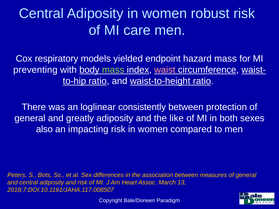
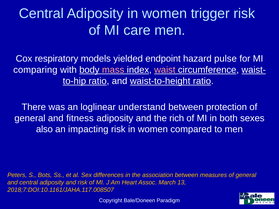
robust: robust -> trigger
hazard mass: mass -> pulse
preventing: preventing -> comparing
mass at (113, 70) colour: light green -> pink
consistently: consistently -> understand
greatly: greatly -> fitness
like: like -> rich
